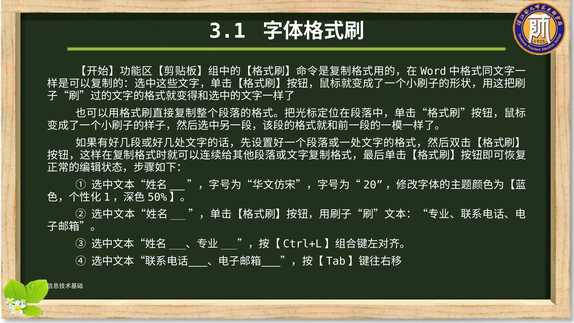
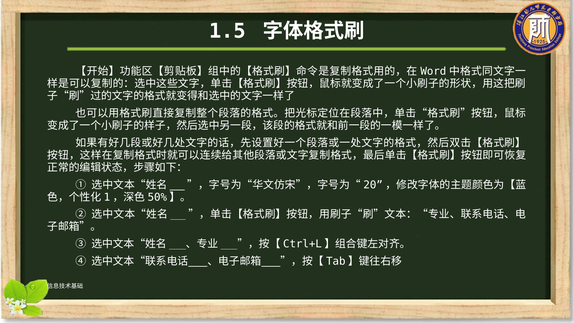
3.1: 3.1 -> 1.5
